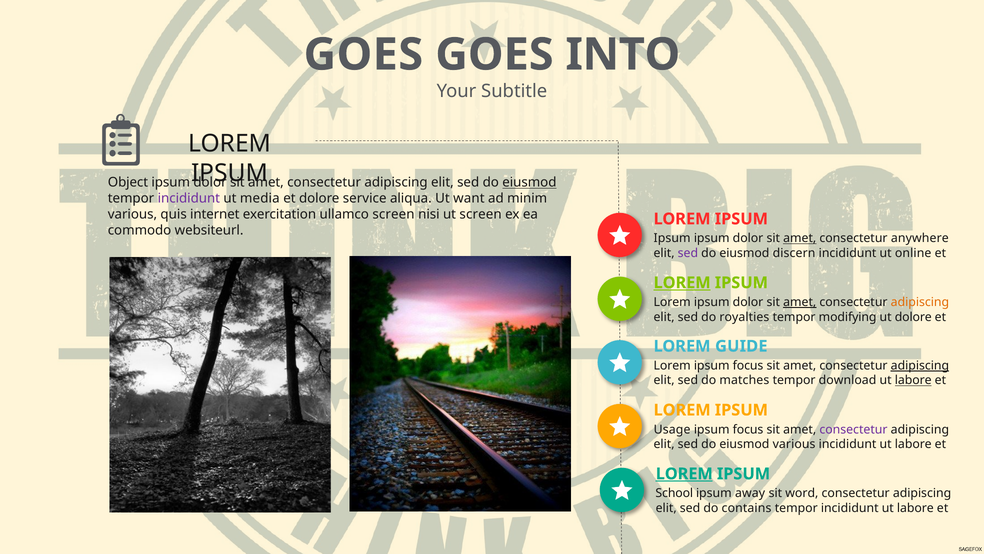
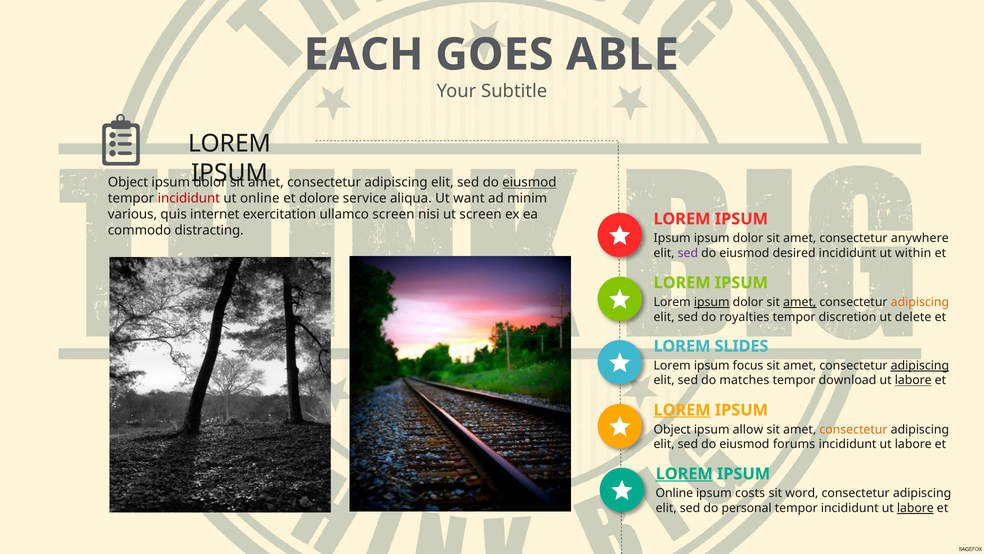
GOES at (363, 55): GOES -> EACH
INTO: INTO -> ABLE
incididunt at (189, 198) colour: purple -> red
ut media: media -> online
websiteurl: websiteurl -> distracting
amet at (800, 238) underline: present -> none
discern: discern -> desired
online: online -> within
LOREM at (682, 283) underline: present -> none
ipsum at (712, 302) underline: none -> present
modifying: modifying -> discretion
ut dolore: dolore -> delete
GUIDE: GUIDE -> SLIDES
LOREM at (682, 410) underline: none -> present
Usage at (672, 429): Usage -> Object
focus at (748, 429): focus -> allow
consectetur at (853, 429) colour: purple -> orange
eiusmod various: various -> forums
School at (674, 493): School -> Online
away: away -> costs
contains: contains -> personal
labore at (915, 508) underline: none -> present
